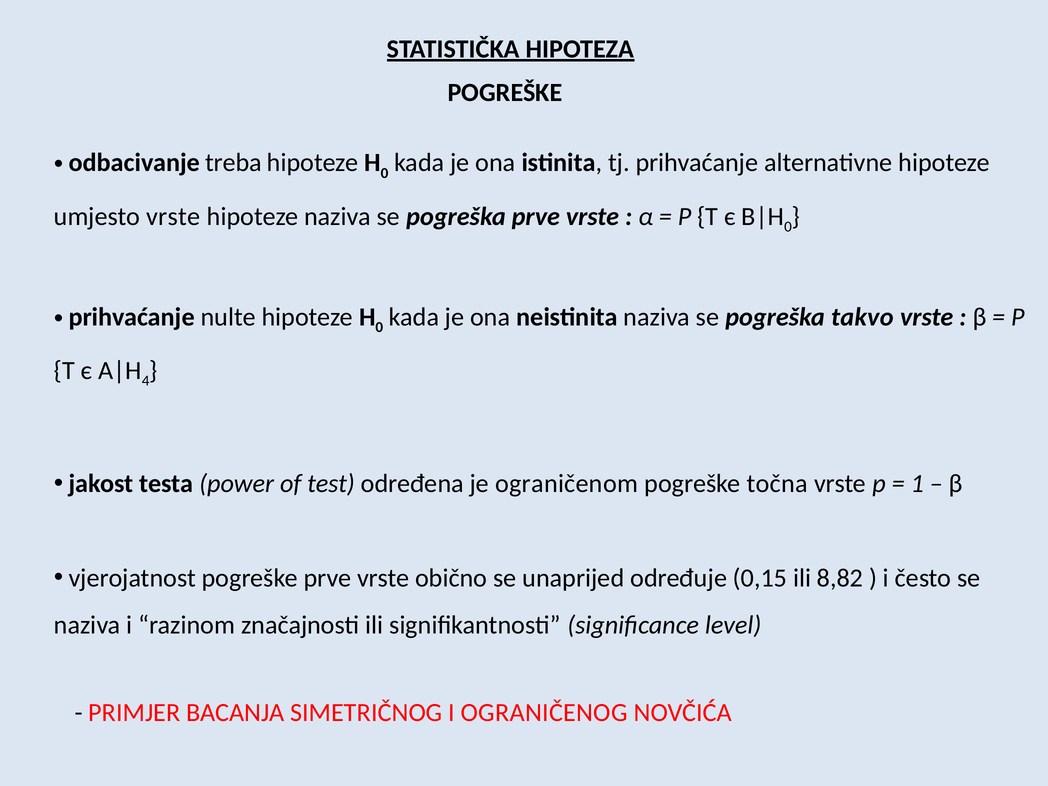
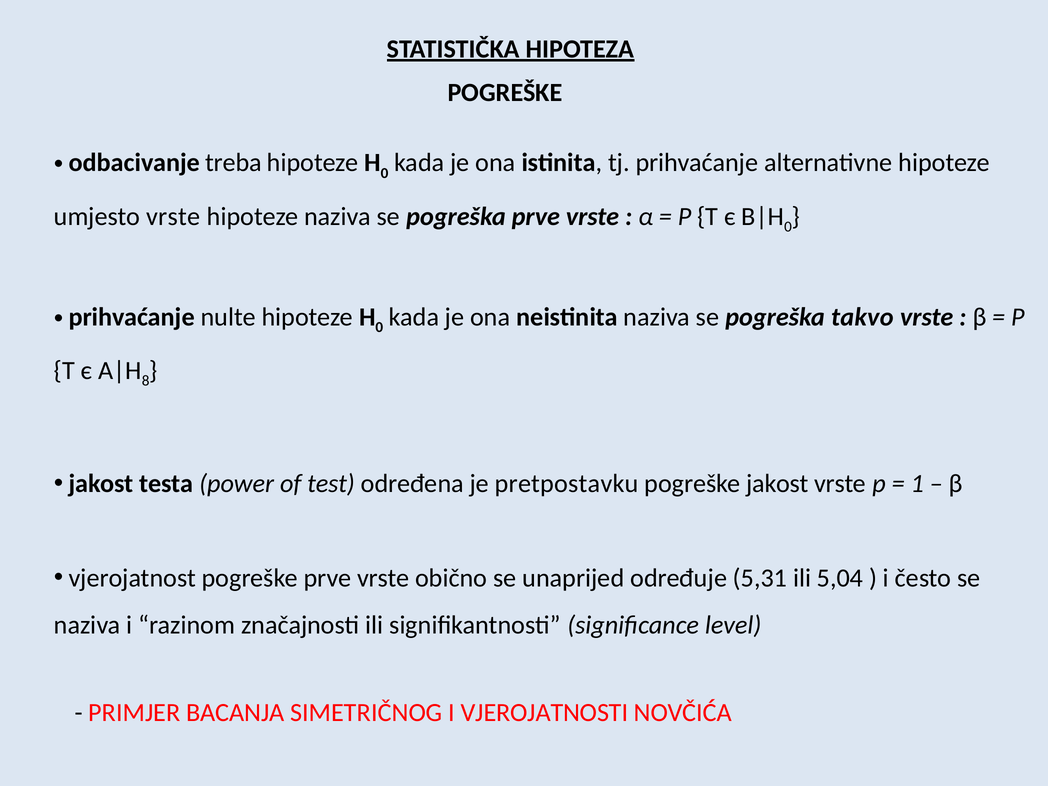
4: 4 -> 8
ograničenom: ograničenom -> pretpostavku
pogreške točna: točna -> jakost
0,15: 0,15 -> 5,31
8,82: 8,82 -> 5,04
OGRANIČENOG: OGRANIČENOG -> VJEROJATNOSTI
